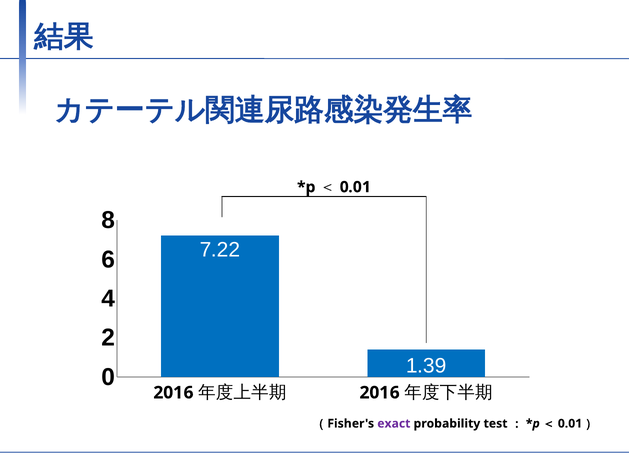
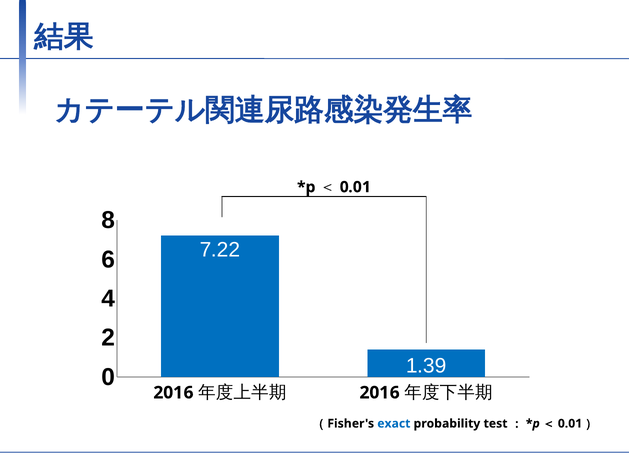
exact colour: purple -> blue
